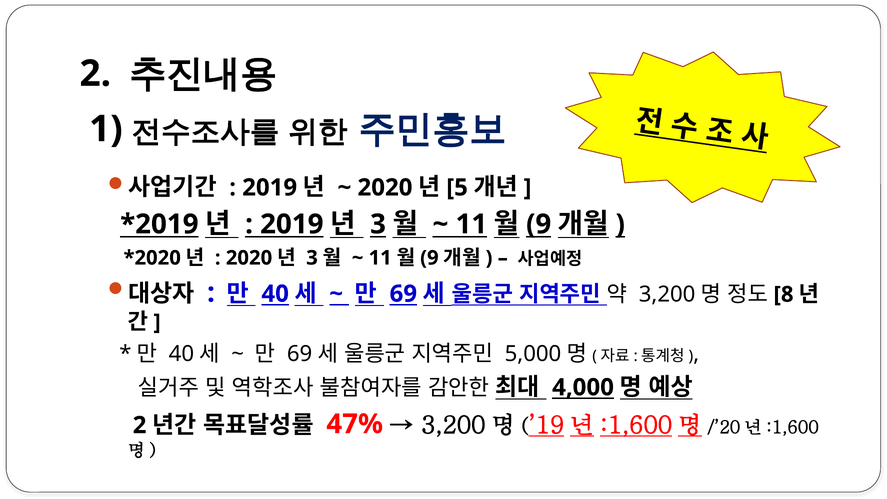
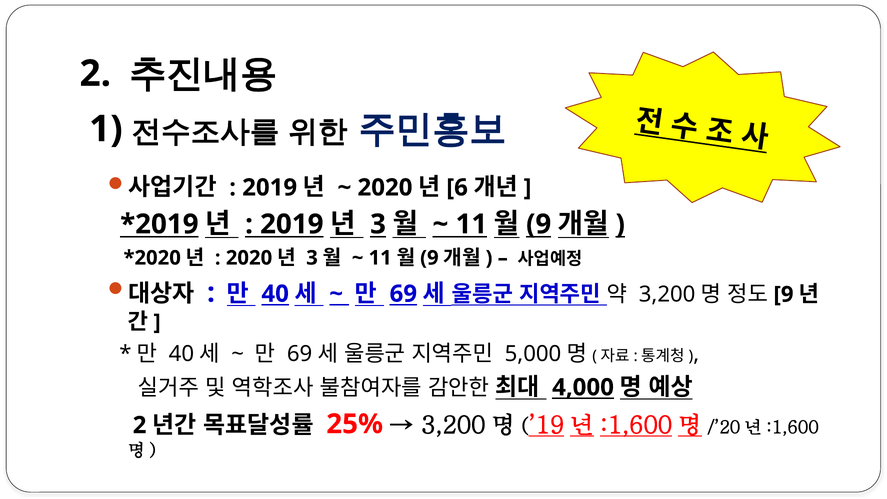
5: 5 -> 6
8 at (784, 294): 8 -> 9
47%: 47% -> 25%
